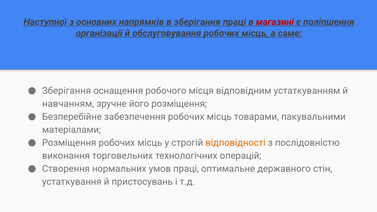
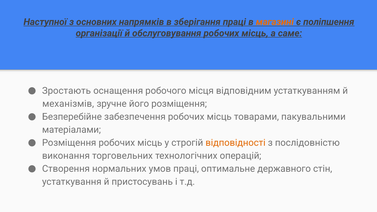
магазині colour: red -> orange
Зберігання at (67, 91): Зберігання -> Зростають
навчанням: навчанням -> механізмів
